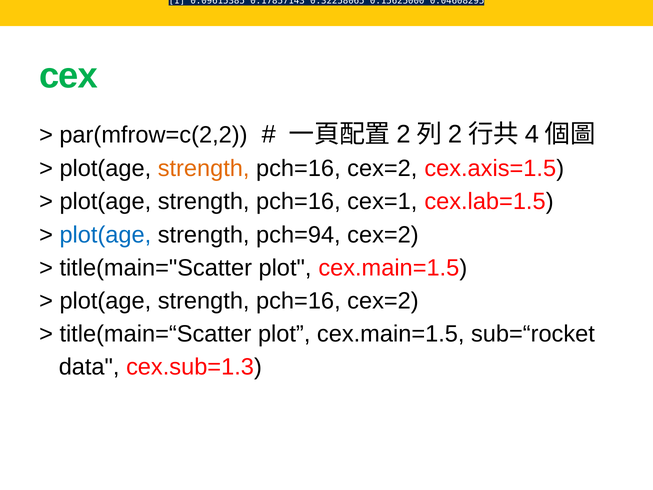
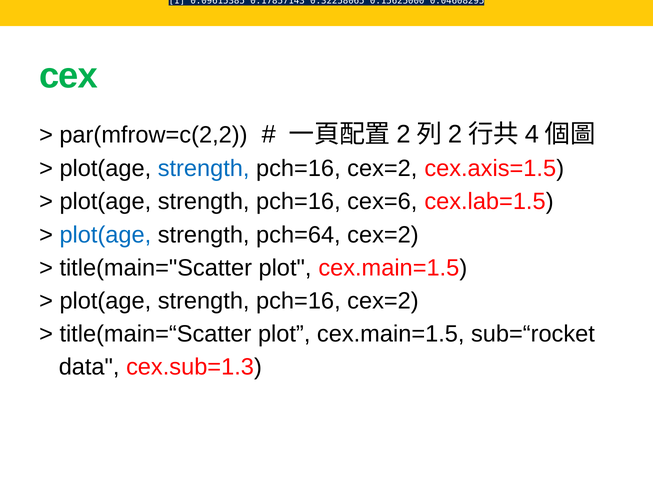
strength at (204, 169) colour: orange -> blue
cex=1: cex=1 -> cex=6
pch=94: pch=94 -> pch=64
